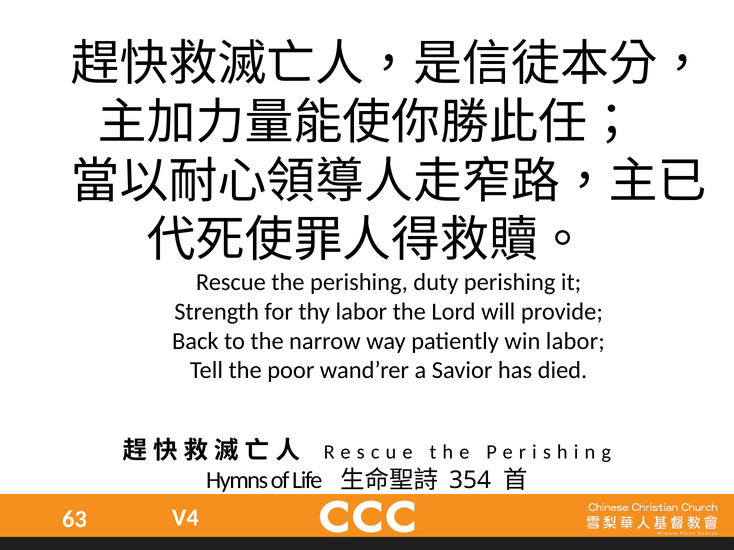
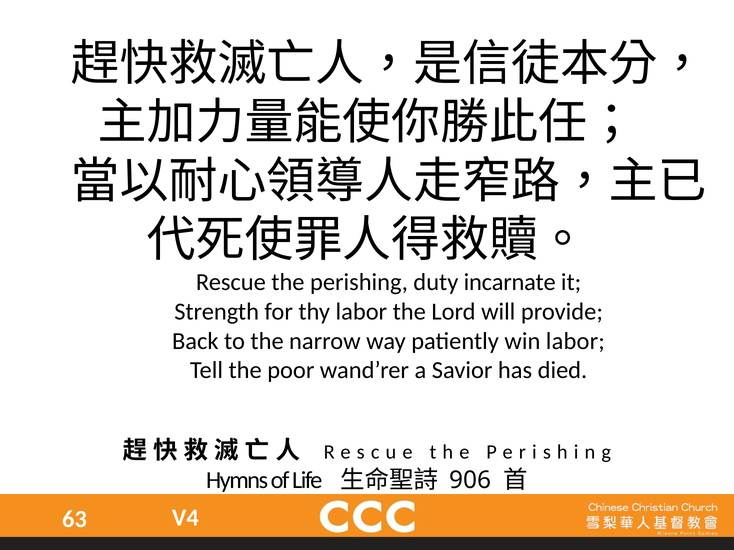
duty perishing: perishing -> incarnate
354: 354 -> 906
